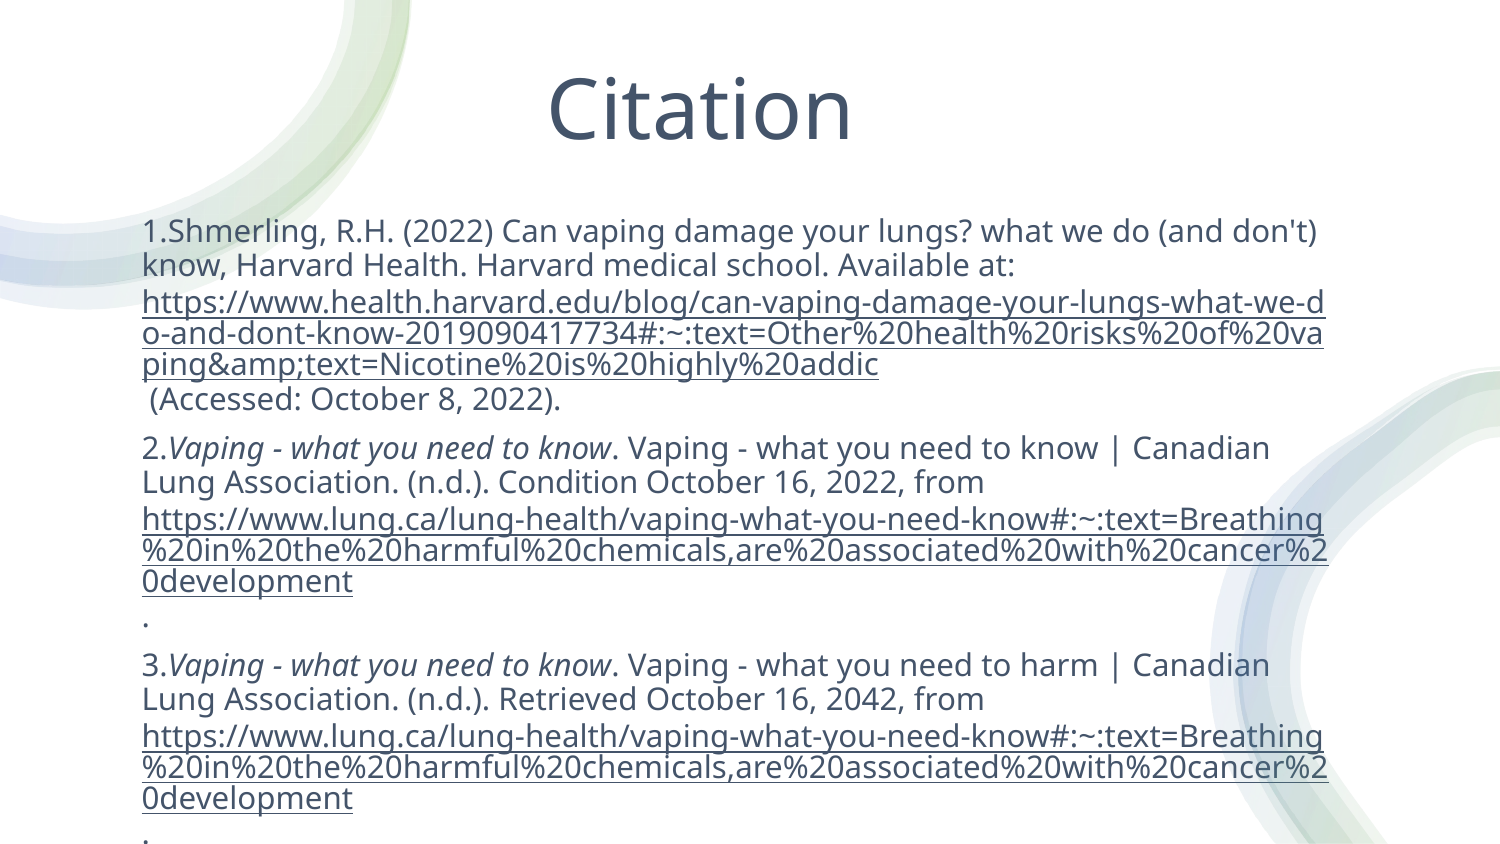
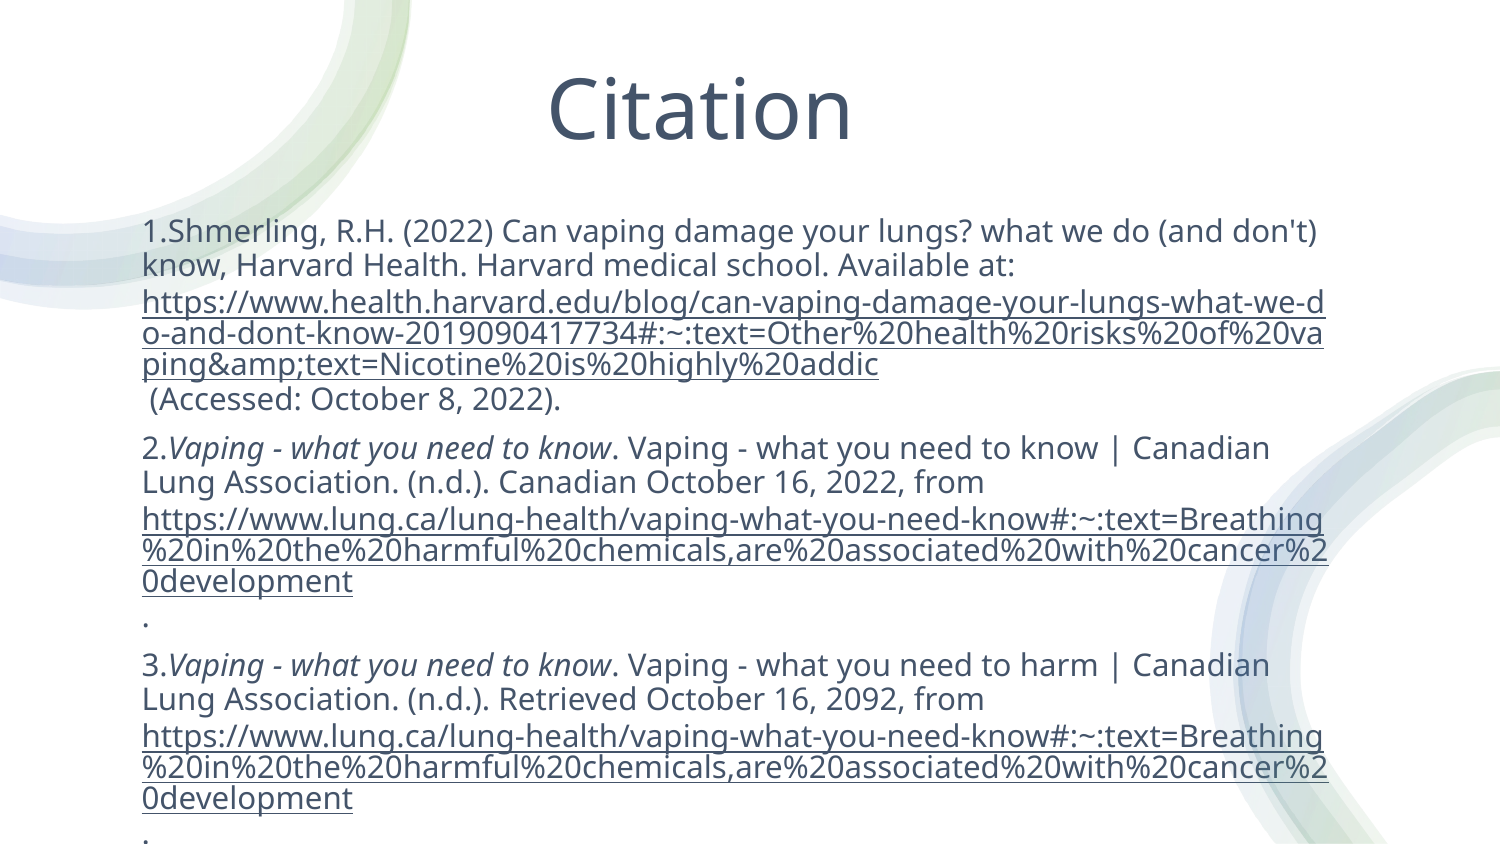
n.d Condition: Condition -> Canadian
2042: 2042 -> 2092
